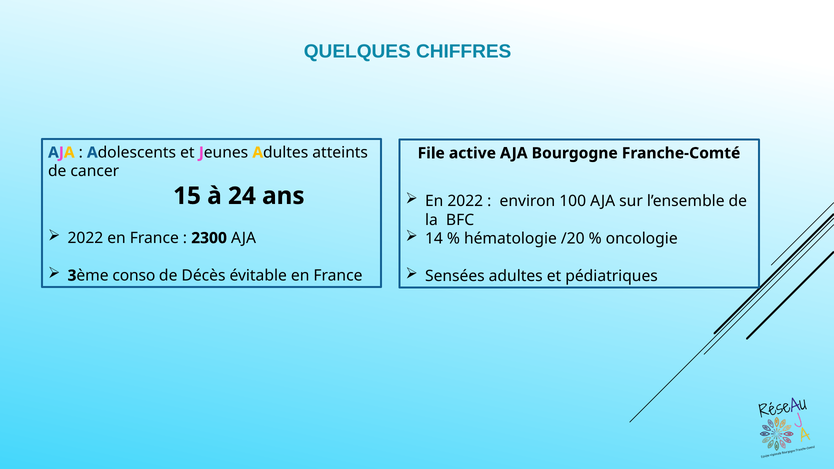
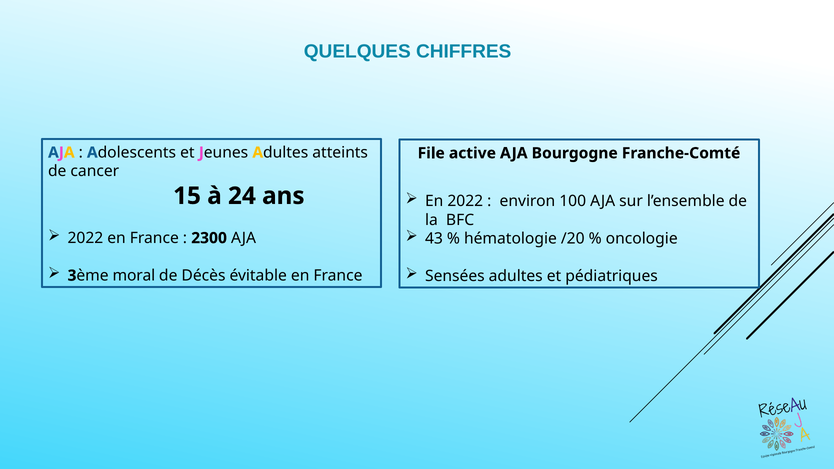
14: 14 -> 43
conso: conso -> moral
